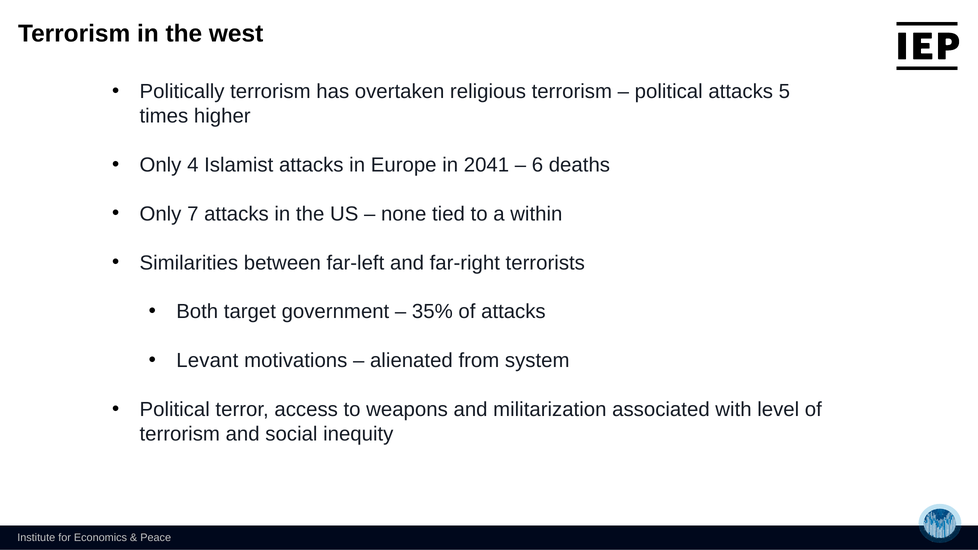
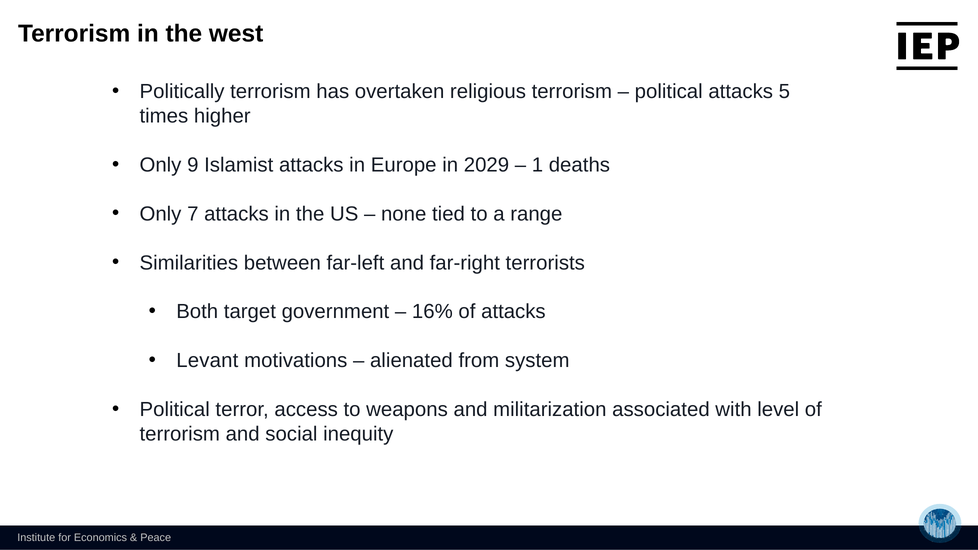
4: 4 -> 9
2041: 2041 -> 2029
6: 6 -> 1
within: within -> range
35%: 35% -> 16%
